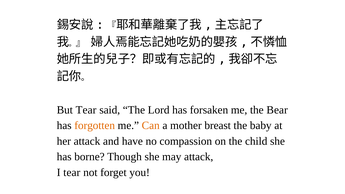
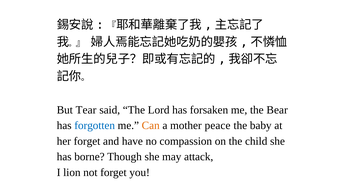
forgotten colour: orange -> blue
breast: breast -> peace
her attack: attack -> forget
I tear: tear -> lion
